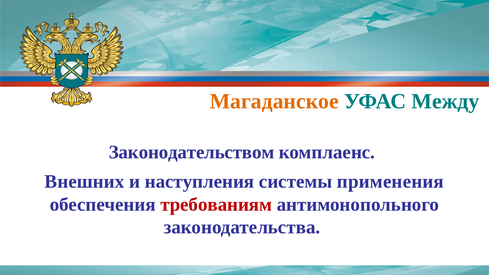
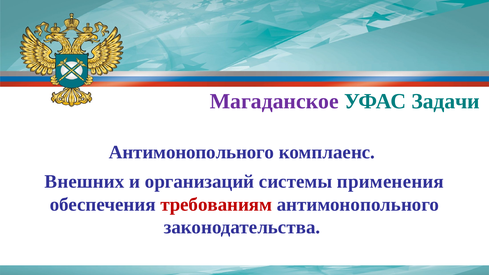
Магаданское colour: orange -> purple
Между: Между -> Задачи
Законодательством at (192, 152): Законодательством -> Антимонопольного
наступления: наступления -> организаций
